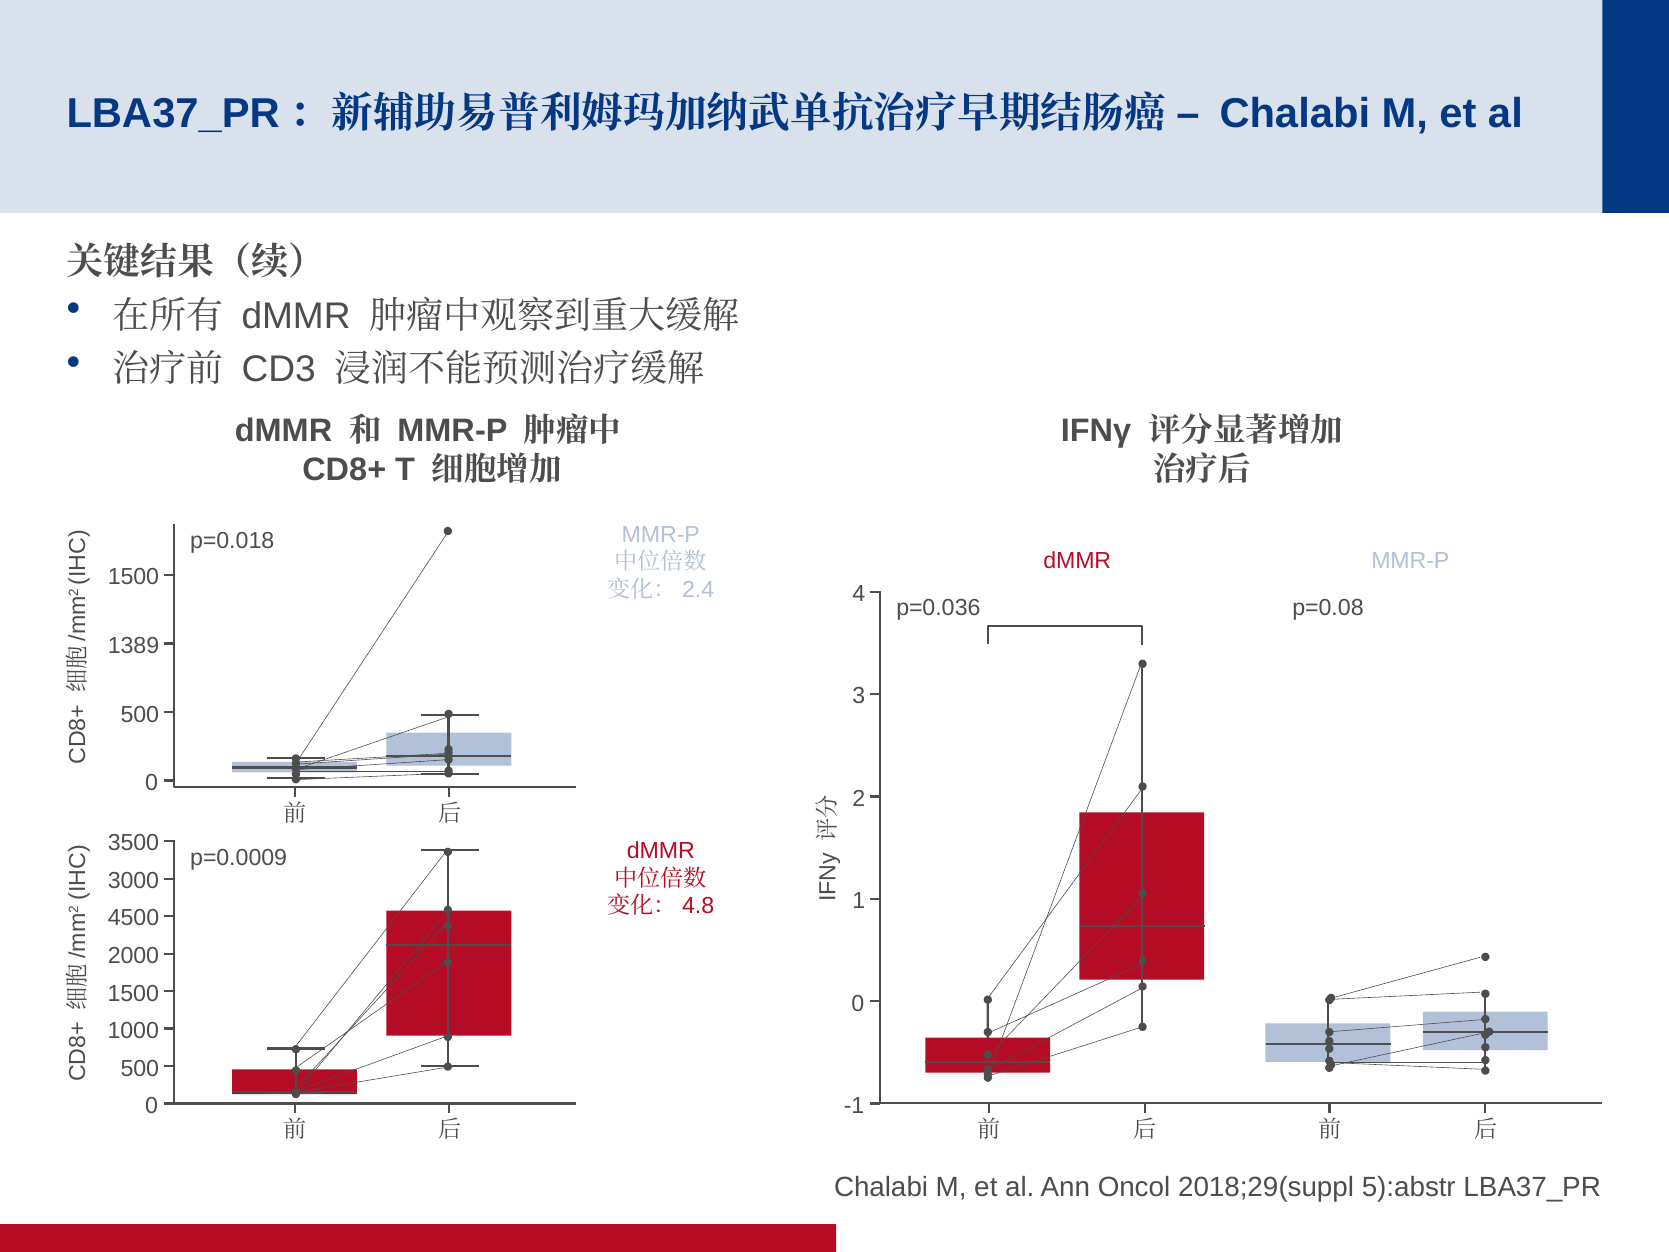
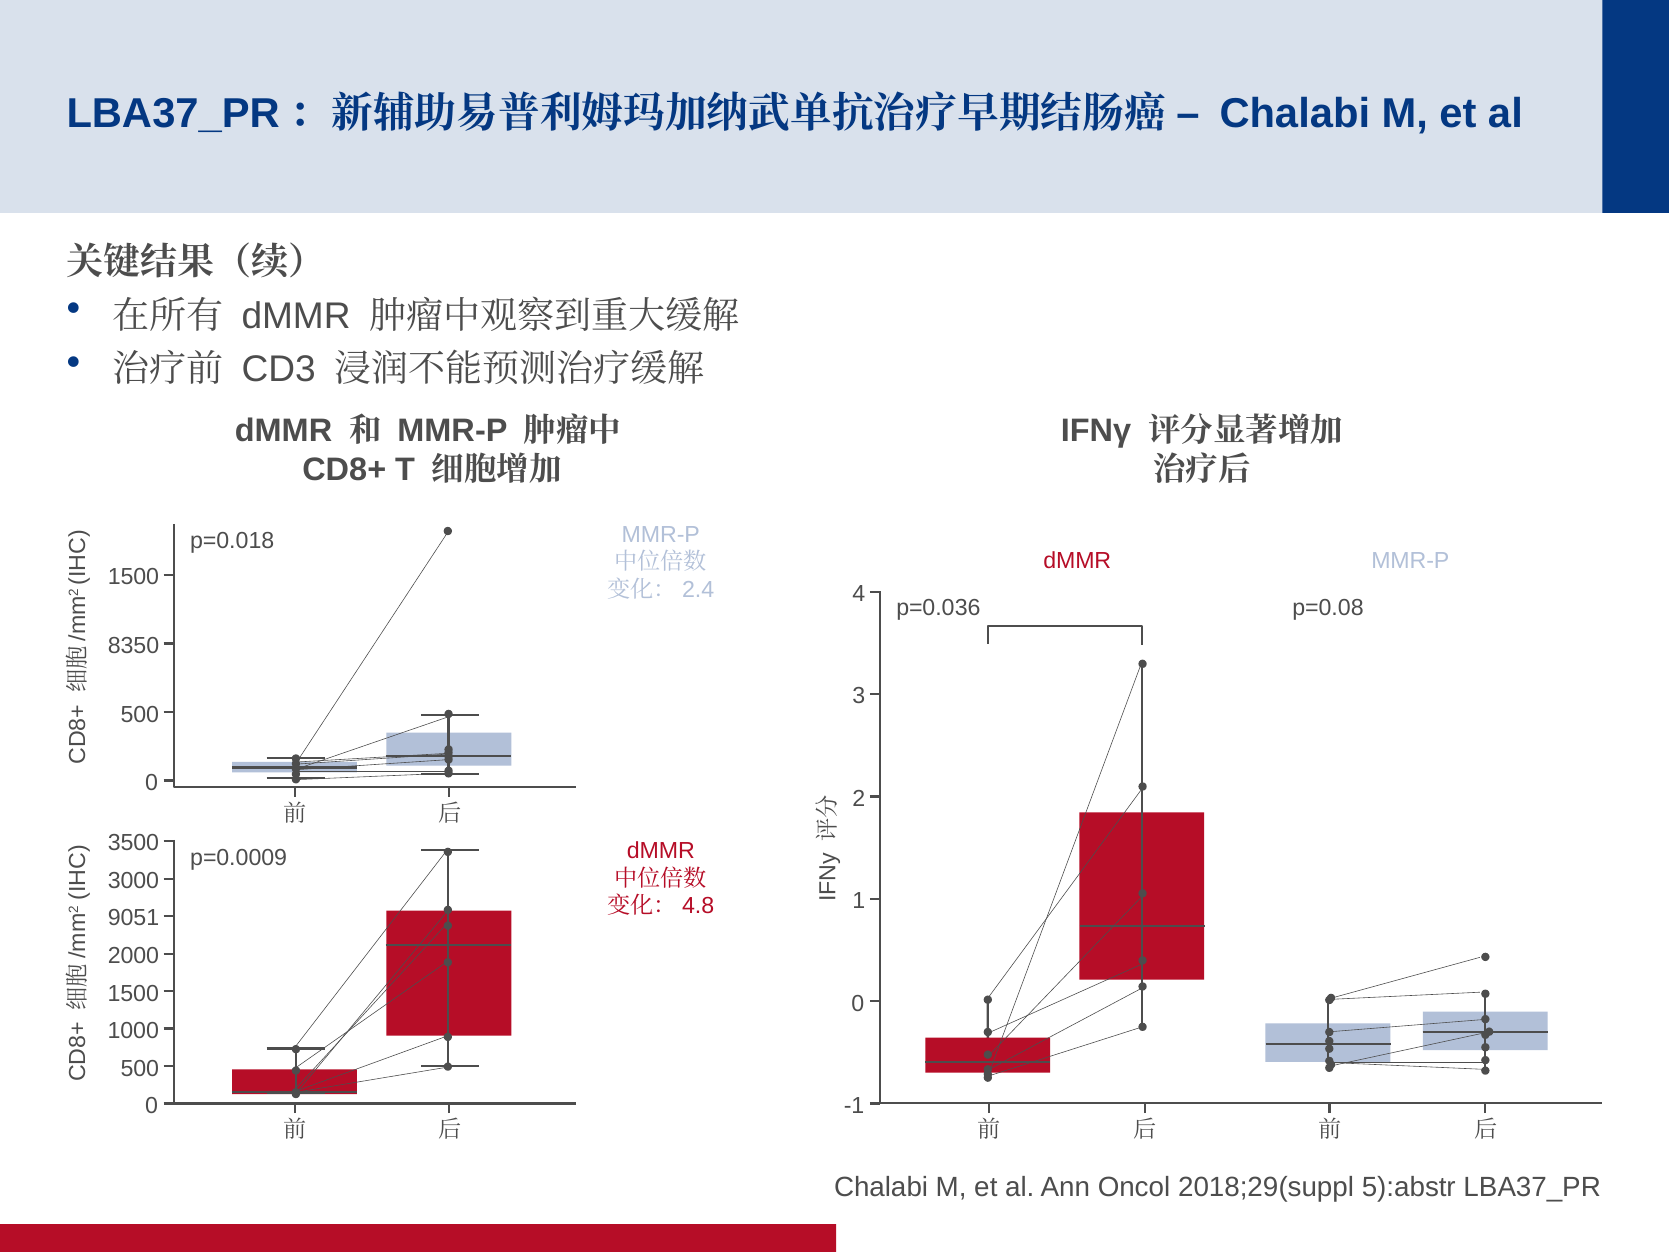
1389: 1389 -> 8350
4500: 4500 -> 9051
